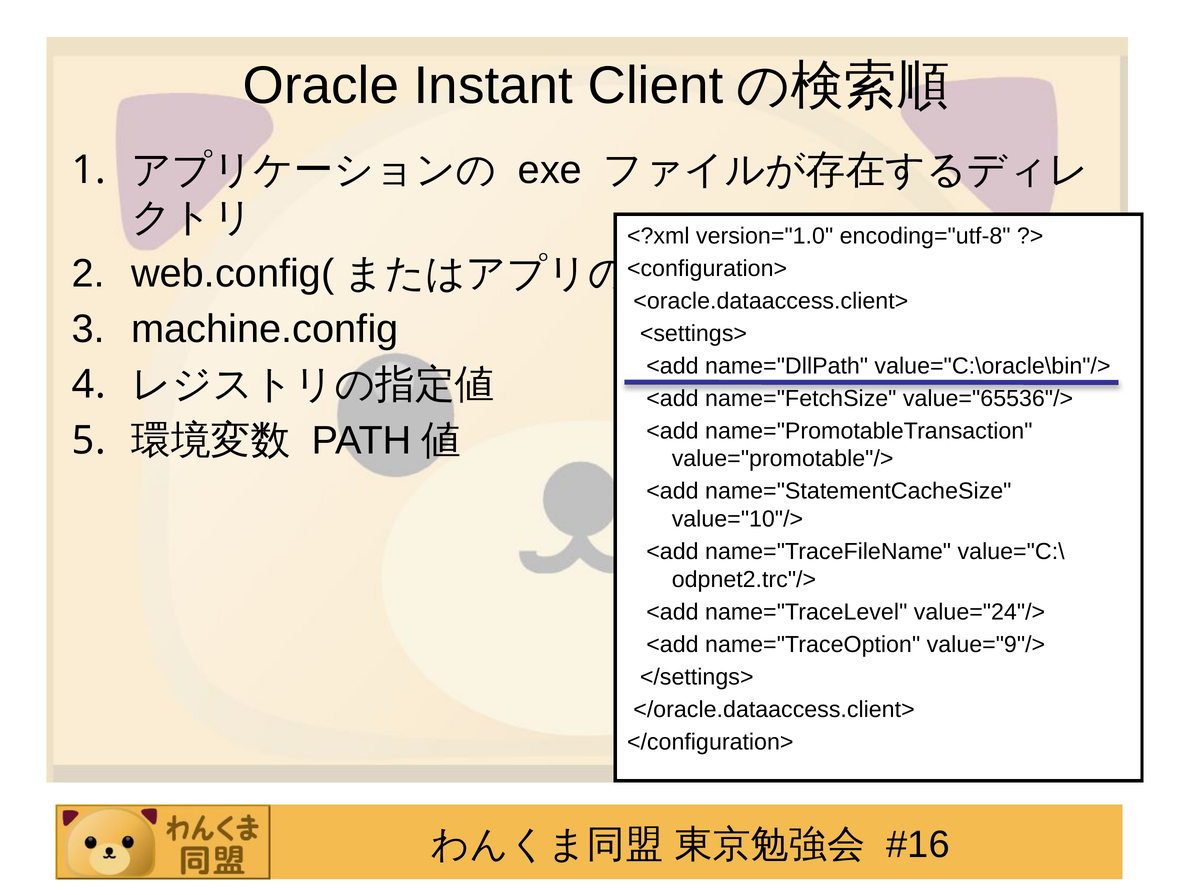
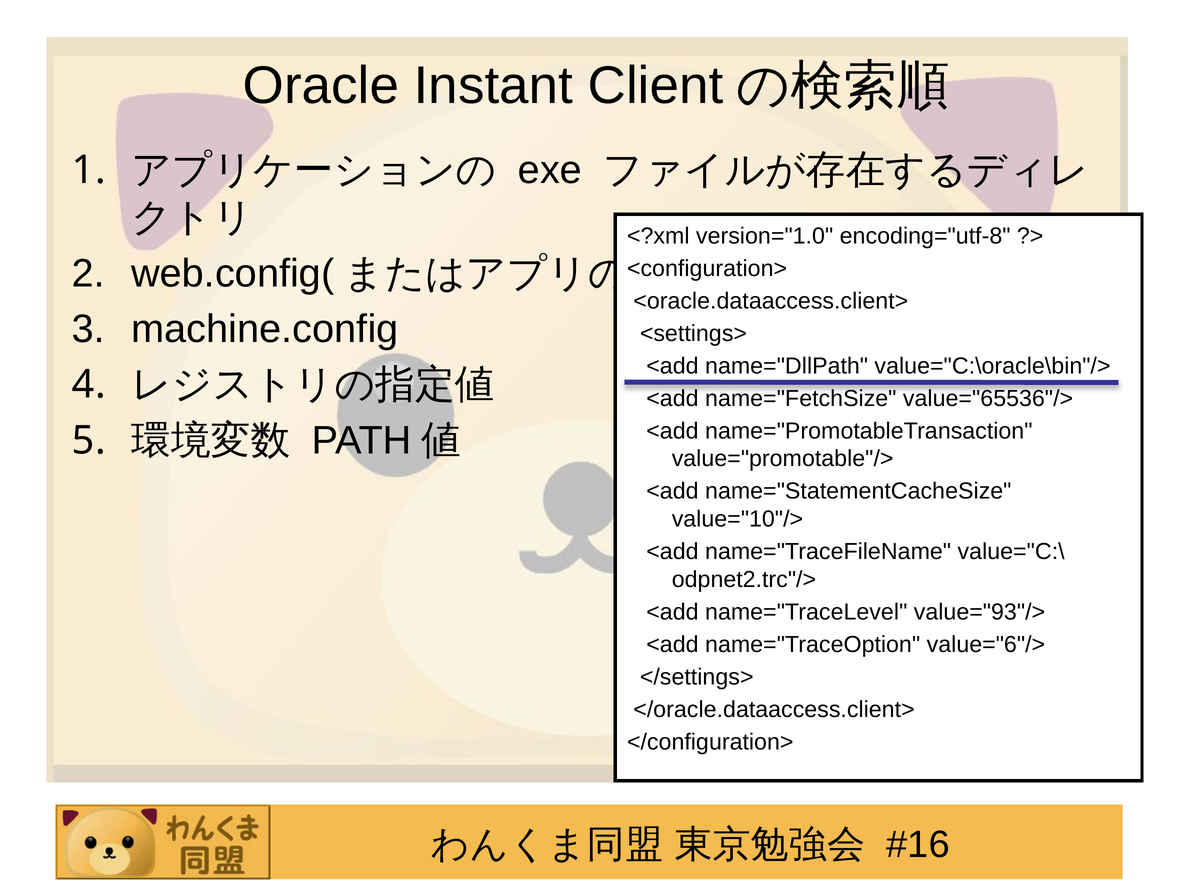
value="24"/>: value="24"/> -> value="93"/>
value="9"/>: value="9"/> -> value="6"/>
